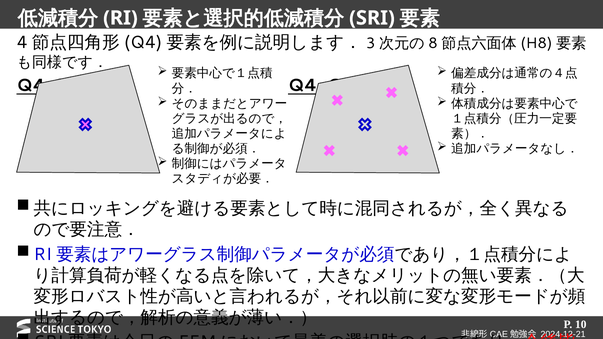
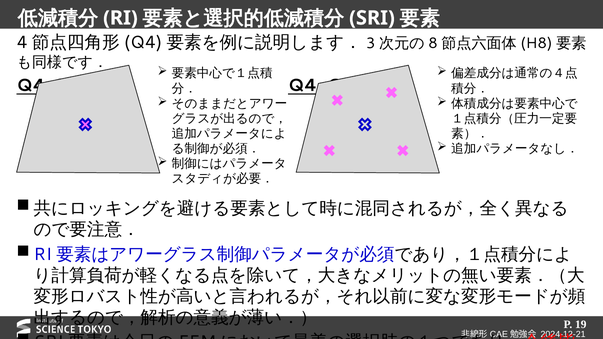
10: 10 -> 19
